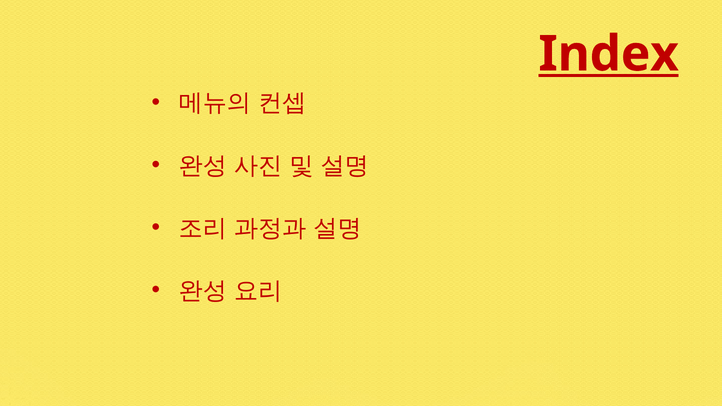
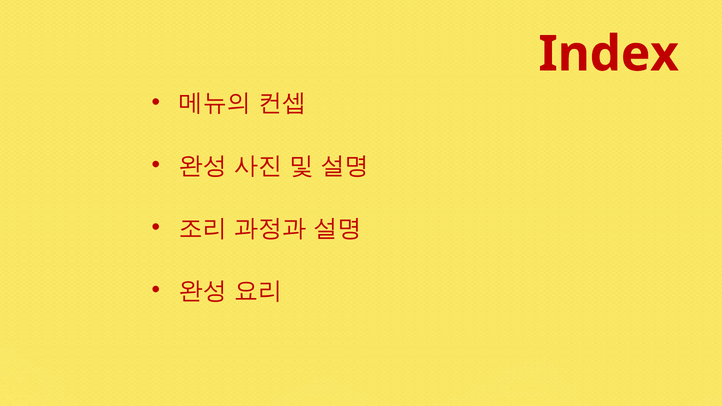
Index underline: present -> none
